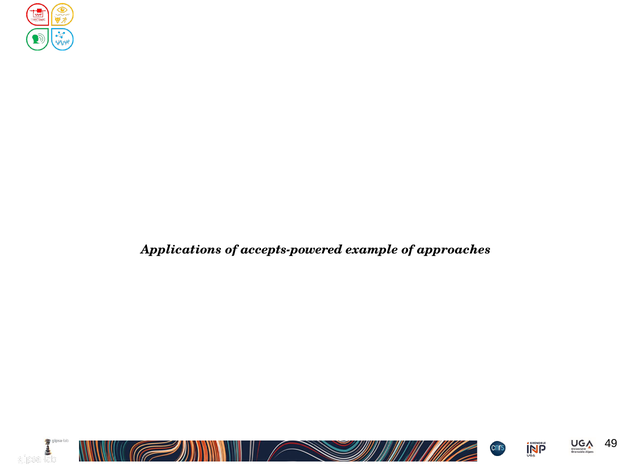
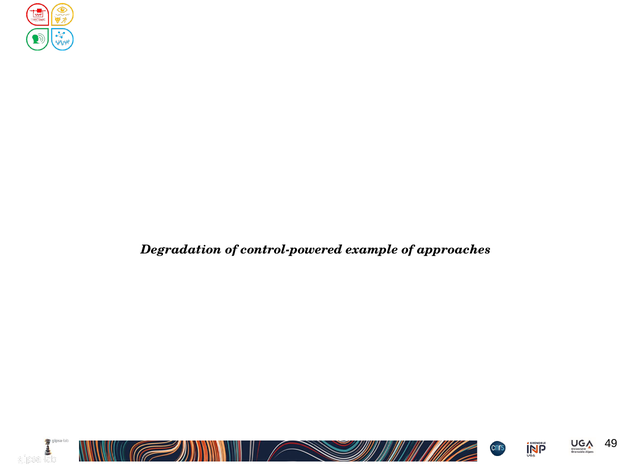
Applications: Applications -> Degradation
accepts-powered: accepts-powered -> control-powered
